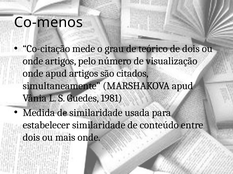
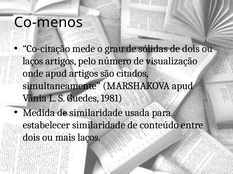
teórico: teórico -> sólidas
onde at (33, 61): onde -> laços
mais onde: onde -> laços
